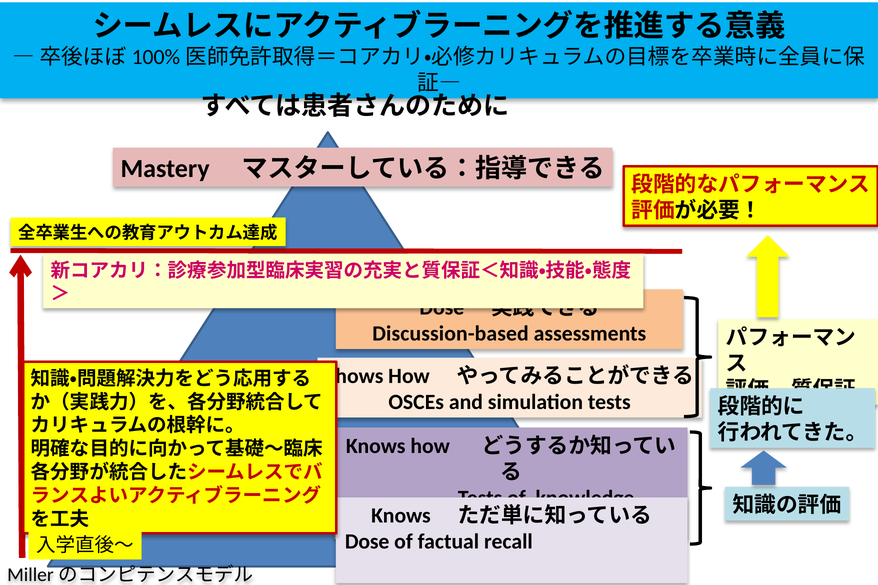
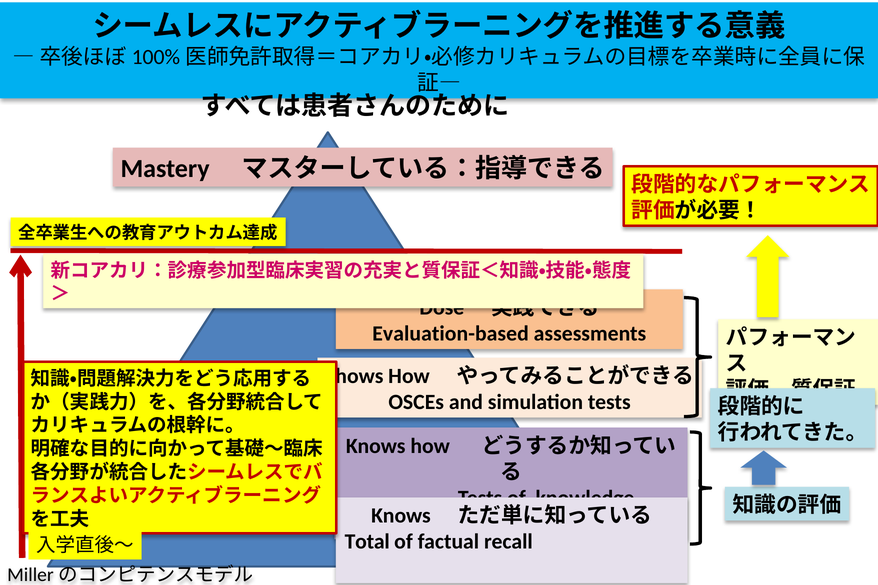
Discussion-based: Discussion-based -> Evaluation-based
Dose at (367, 542): Dose -> Total
